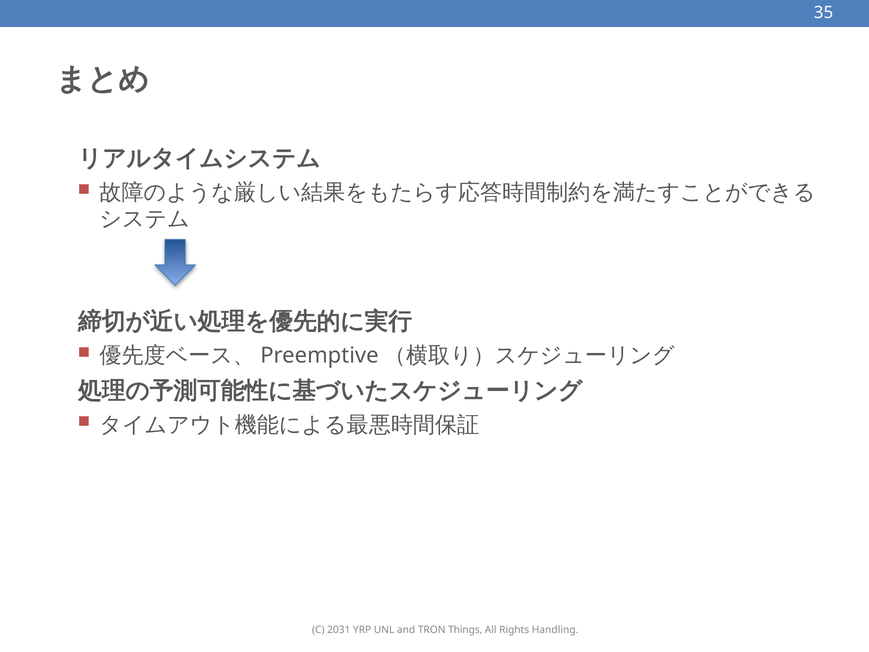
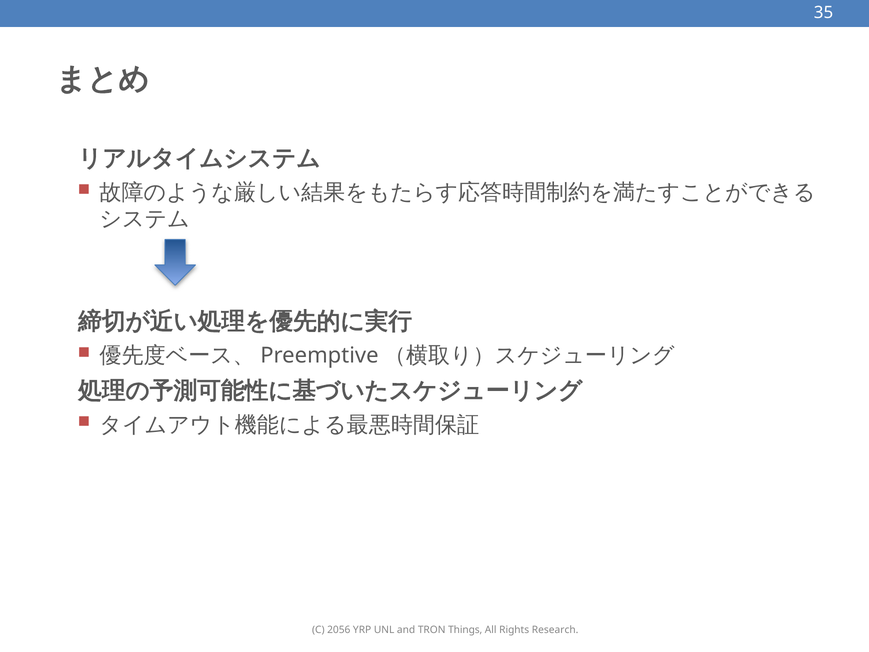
2031: 2031 -> 2056
Handling: Handling -> Research
